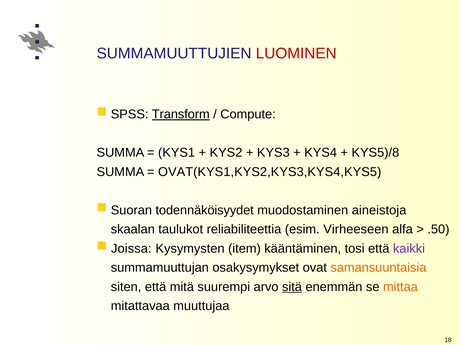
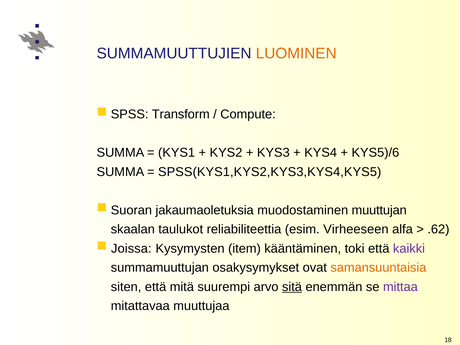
LUOMINEN colour: red -> orange
Transform underline: present -> none
KYS5)/8: KYS5)/8 -> KYS5)/6
OVAT(KYS1,KYS2,KYS3,KYS4,KYS5: OVAT(KYS1,KYS2,KYS3,KYS4,KYS5 -> SPSS(KYS1,KYS2,KYS3,KYS4,KYS5
todennäköisyydet: todennäköisyydet -> jakaumaoletuksia
aineistoja: aineistoja -> muuttujan
.50: .50 -> .62
tosi: tosi -> toki
mittaa colour: orange -> purple
